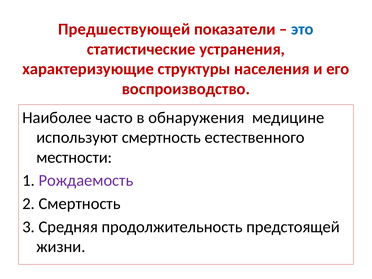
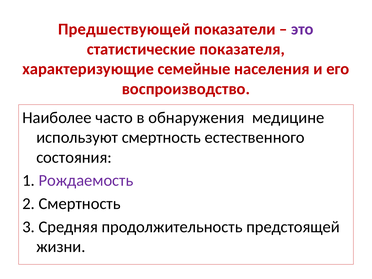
это colour: blue -> purple
устранения: устранения -> показателя
структуры: структуры -> семейные
местности: местности -> состояния
